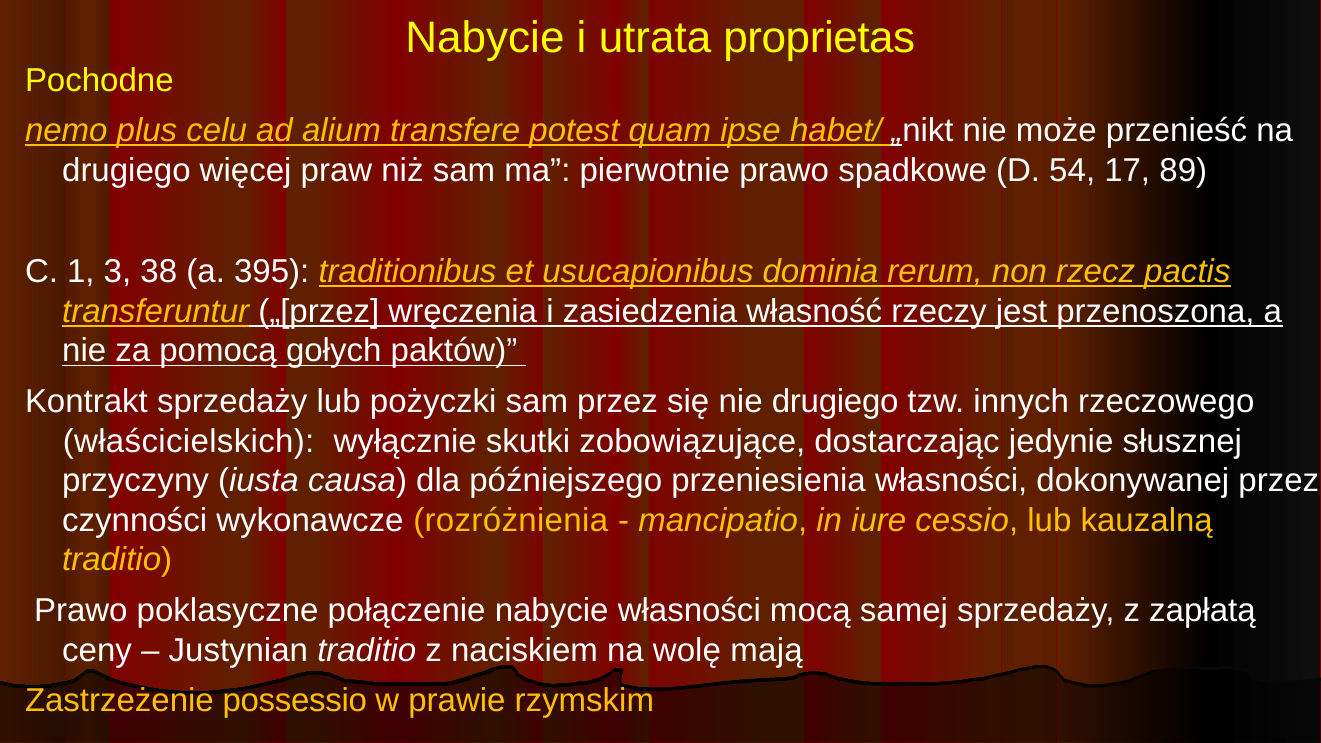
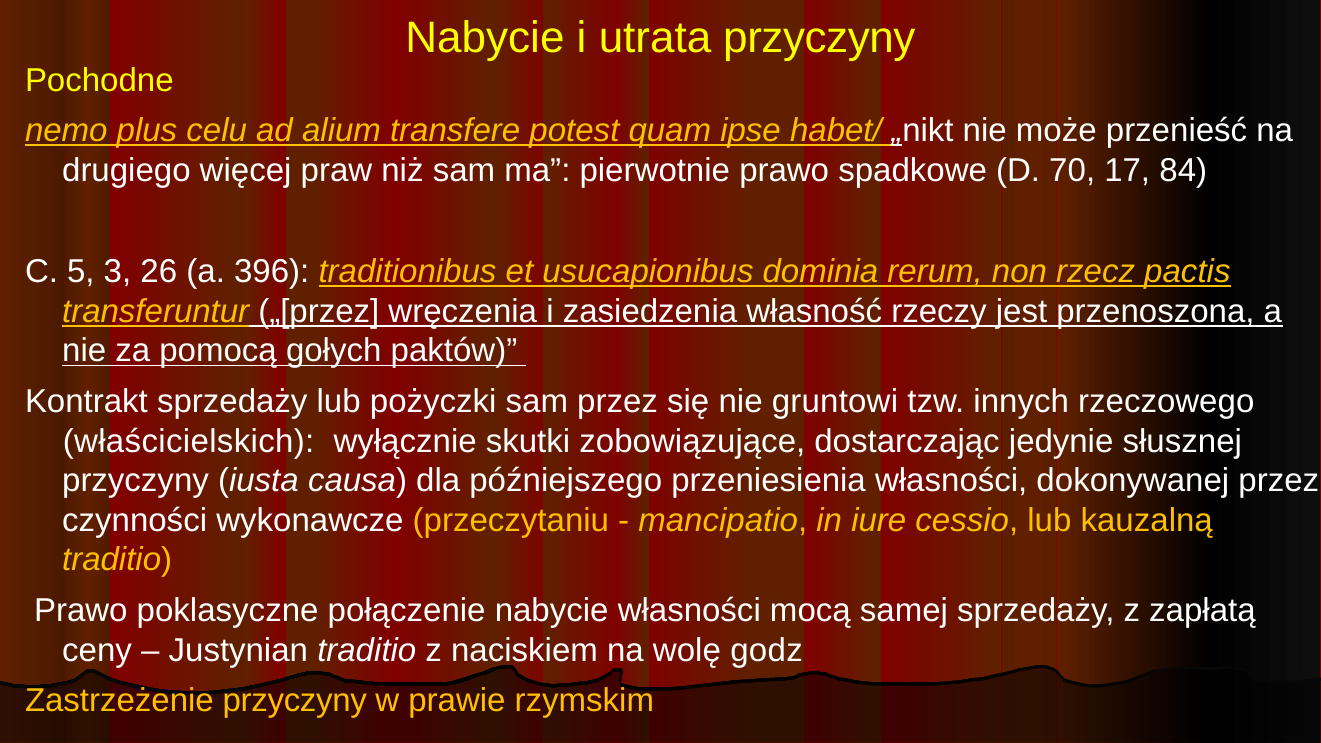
utrata proprietas: proprietas -> przyczyny
54: 54 -> 70
89: 89 -> 84
1: 1 -> 5
38: 38 -> 26
395: 395 -> 396
nie drugiego: drugiego -> gruntowi
rozróżnienia: rozróżnienia -> przeczytaniu
mają: mają -> godz
Zastrzeżenie possessio: possessio -> przyczyny
